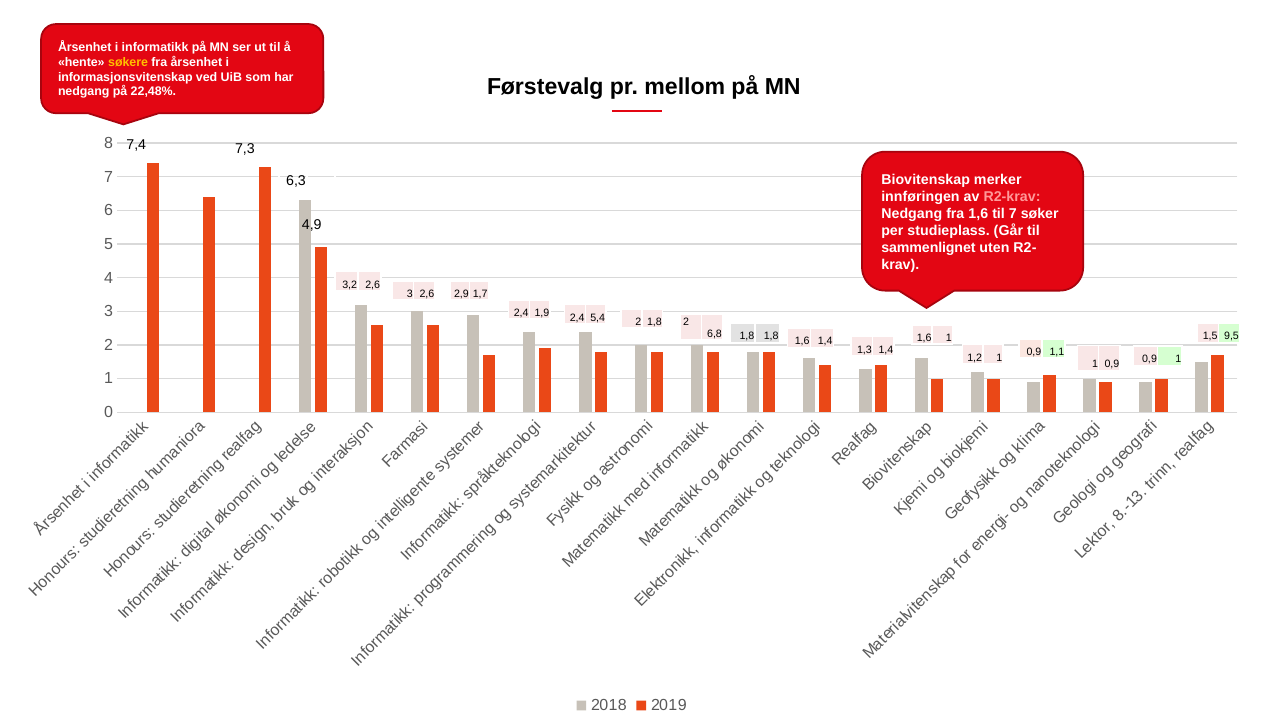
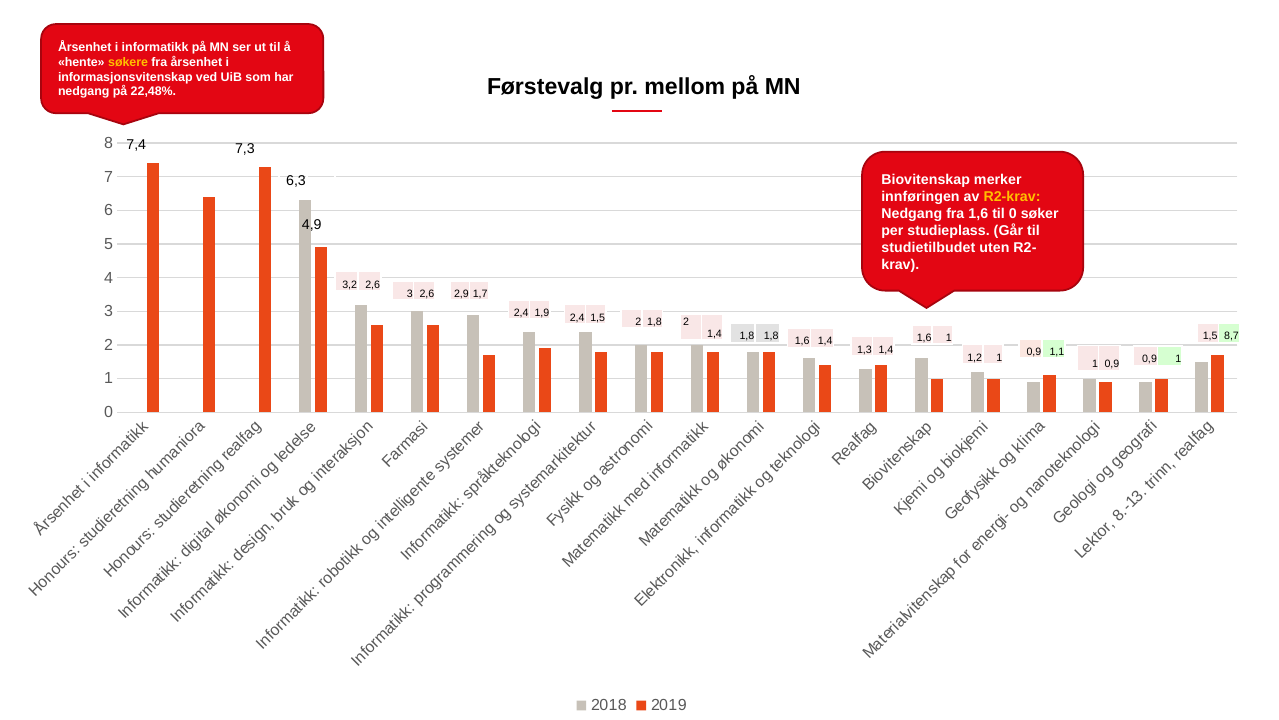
R2-krav colour: pink -> yellow
til 7: 7 -> 0
sammenlignet: sammenlignet -> studietilbudet
2,4 5,4: 5,4 -> 1,5
6,8 at (715, 334): 6,8 -> 1,4
9,5: 9,5 -> 8,7
